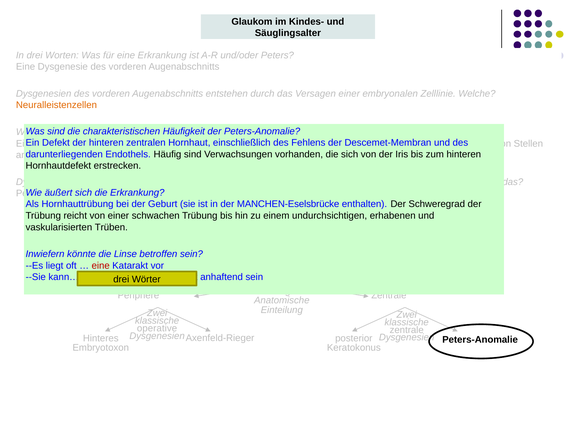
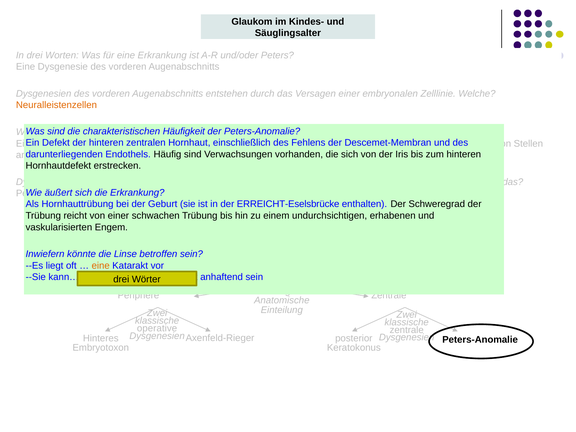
MANCHEN-Eselsbrücke: MANCHEN-Eselsbrücke -> ERREICHT-Eselsbrücke
Trüben: Trüben -> Engem
eine at (101, 266) colour: red -> orange
